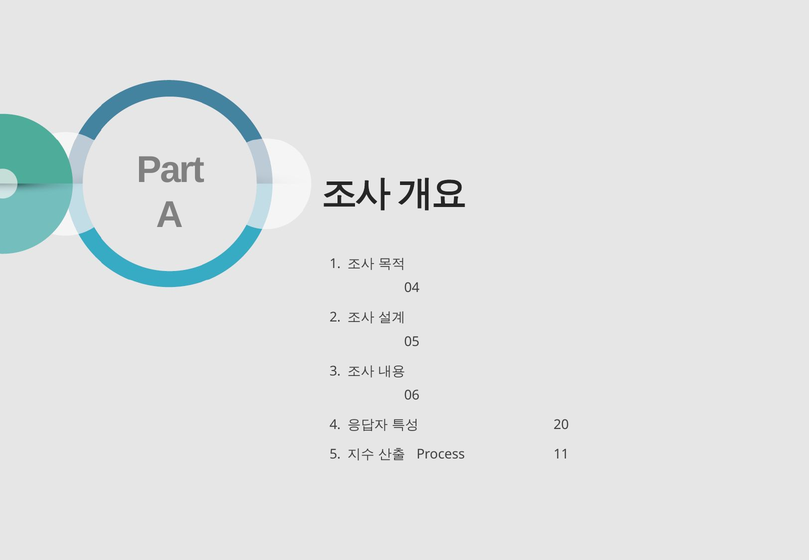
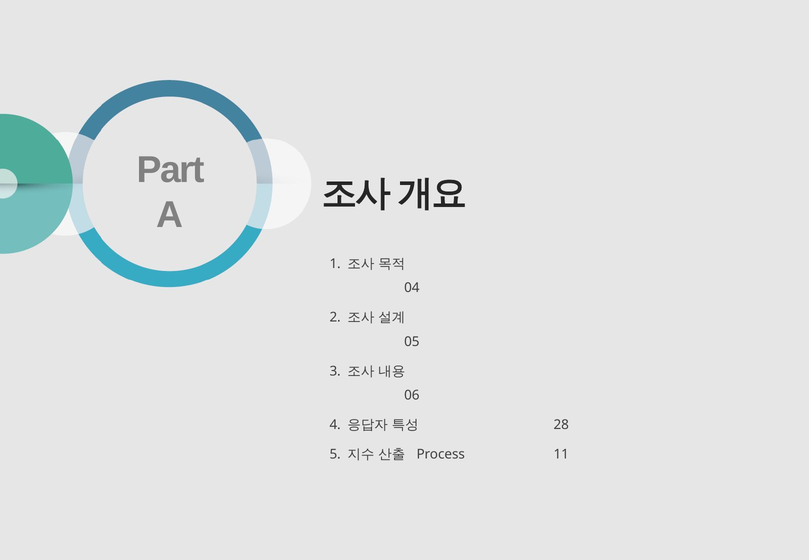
20: 20 -> 28
